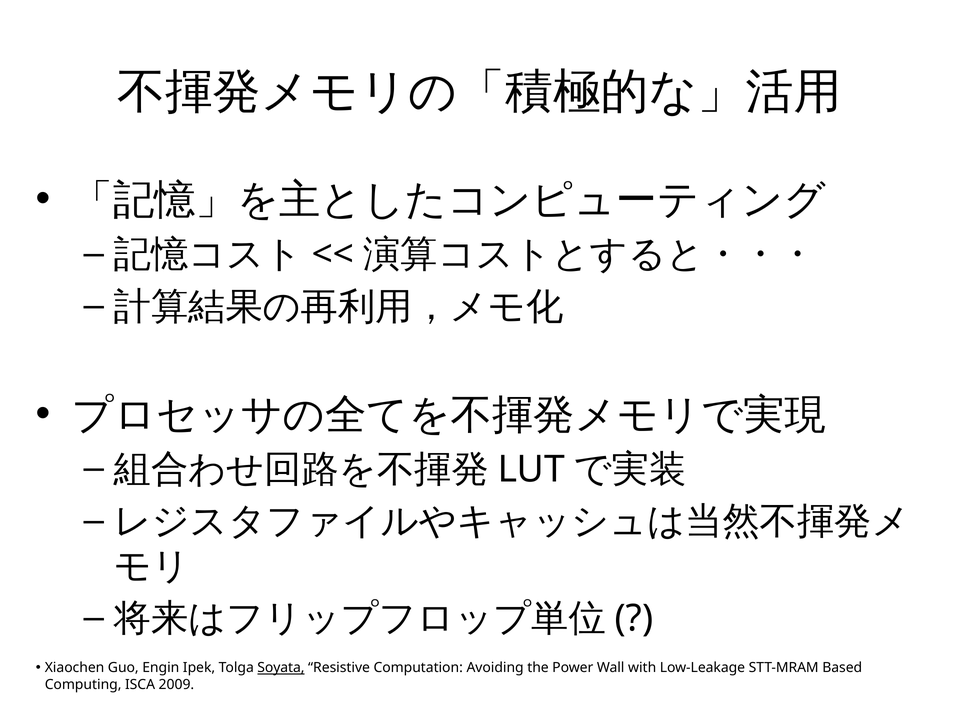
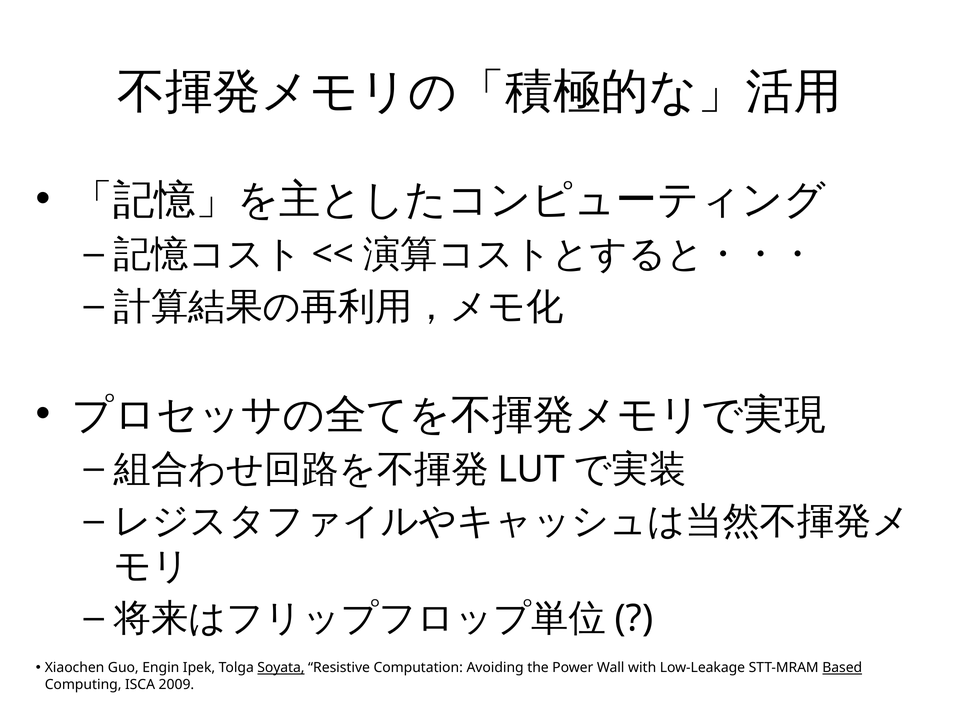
Based underline: none -> present
